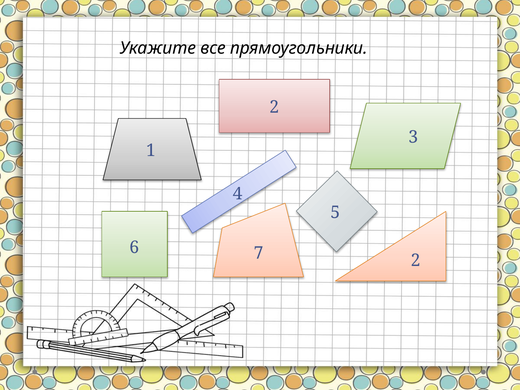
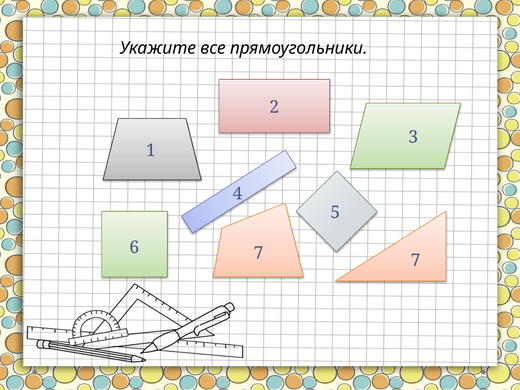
7 2: 2 -> 7
